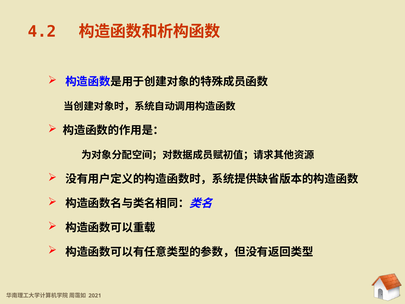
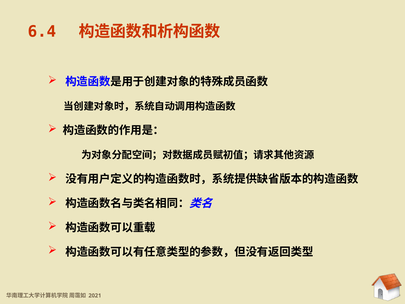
4.2: 4.2 -> 6.4
